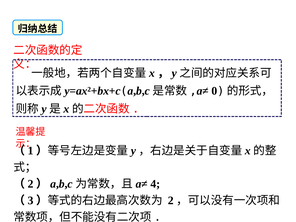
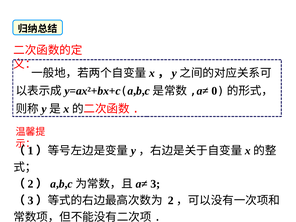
4 at (155, 184): 4 -> 3
